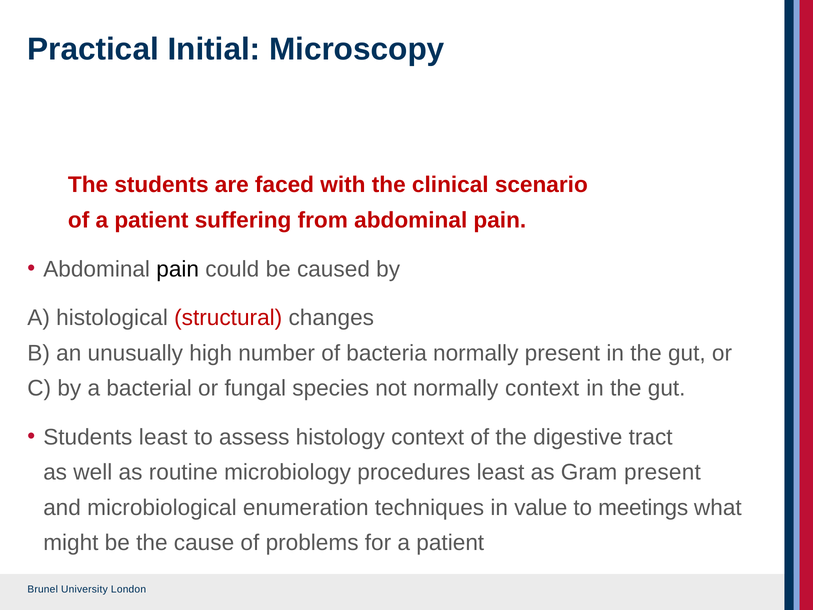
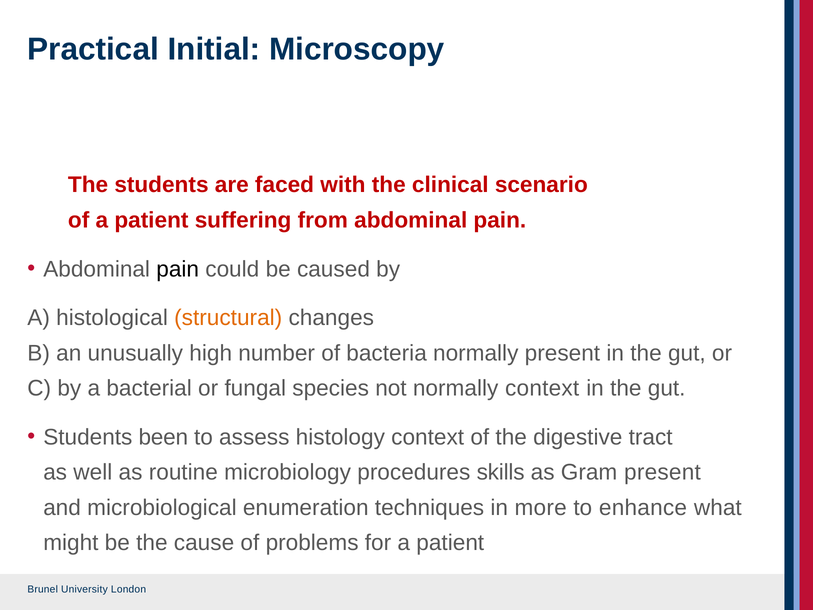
structural colour: red -> orange
Students least: least -> been
procedures least: least -> skills
value: value -> more
meetings: meetings -> enhance
